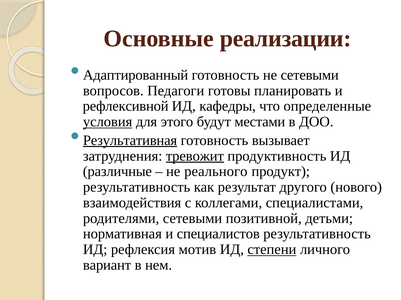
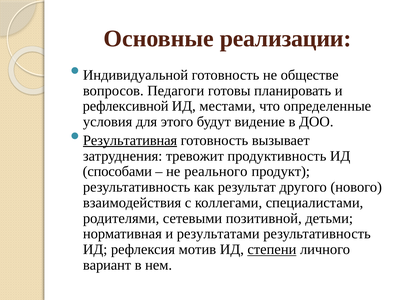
Адаптированный: Адаптированный -> Индивидуальной
не сетевыми: сетевыми -> обществе
кафедры: кафедры -> местами
условия underline: present -> none
местами: местами -> видение
тревожит underline: present -> none
различные: различные -> способами
специалистов: специалистов -> результатами
